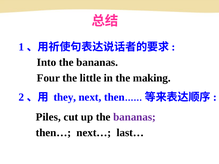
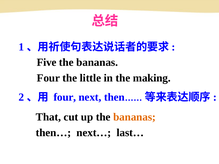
Into: Into -> Five
they at (65, 97): they -> four
Piles: Piles -> That
bananas at (134, 117) colour: purple -> orange
